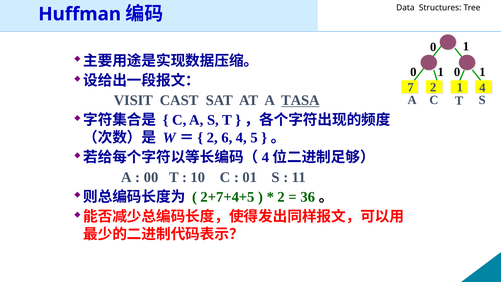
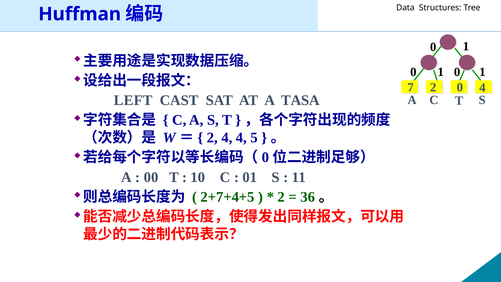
2 1: 1 -> 0
VISIT: VISIT -> LEFT
TASA underline: present -> none
2 6: 6 -> 4
4 at (265, 157): 4 -> 0
